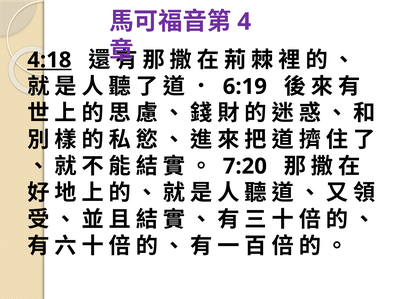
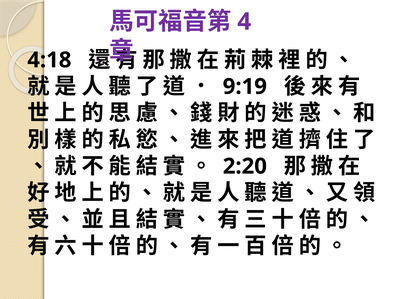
4:18 underline: present -> none
6:19: 6:19 -> 9:19
7:20: 7:20 -> 2:20
